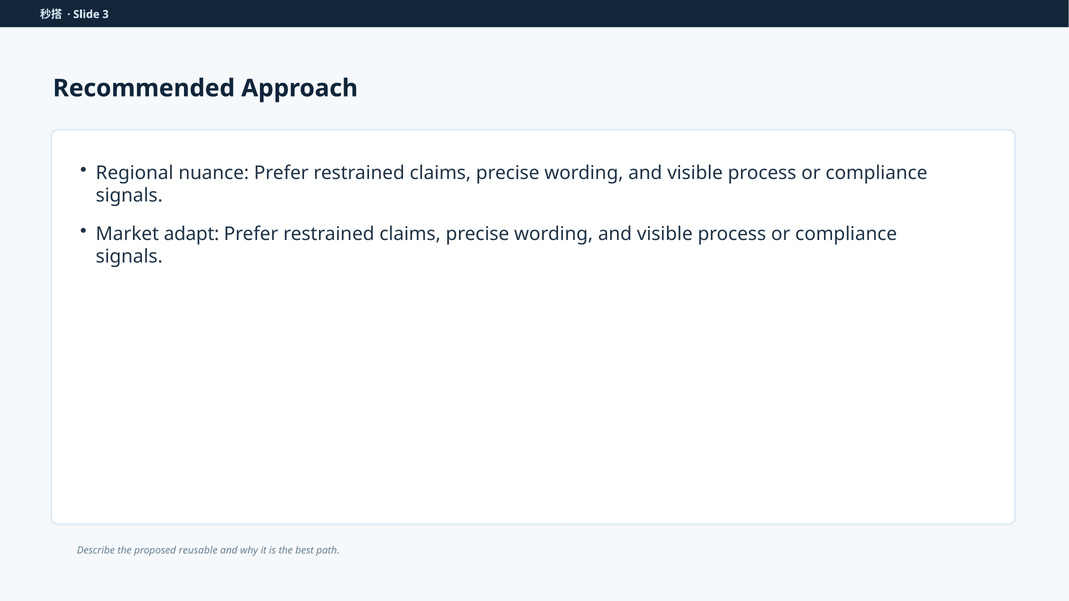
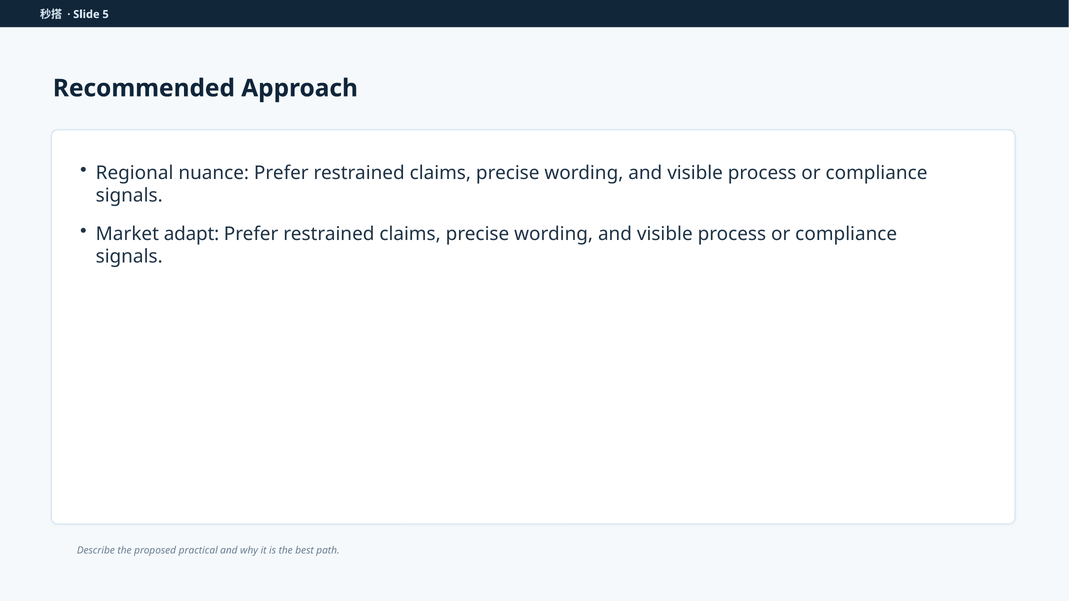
3: 3 -> 5
reusable: reusable -> practical
